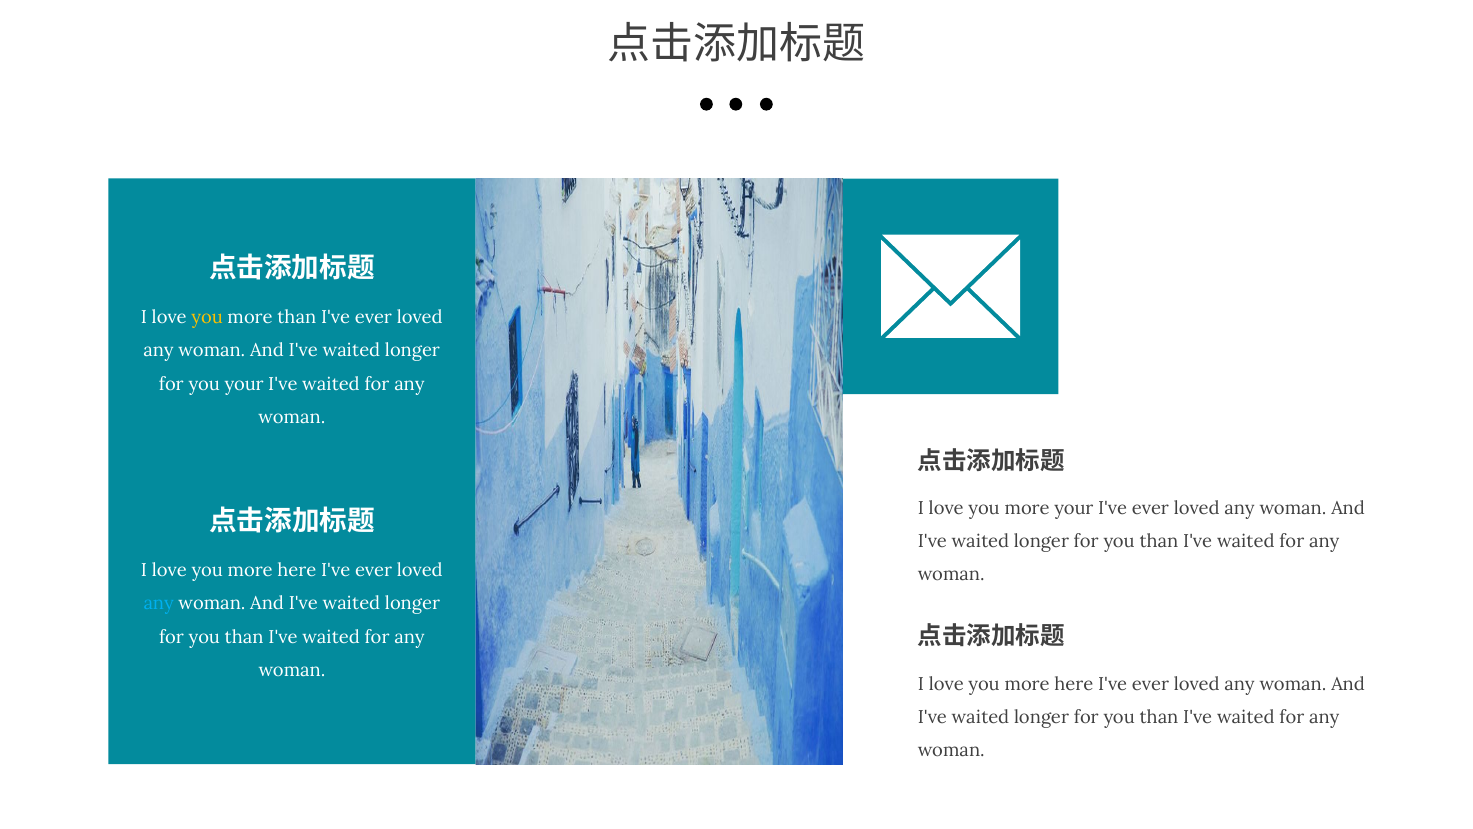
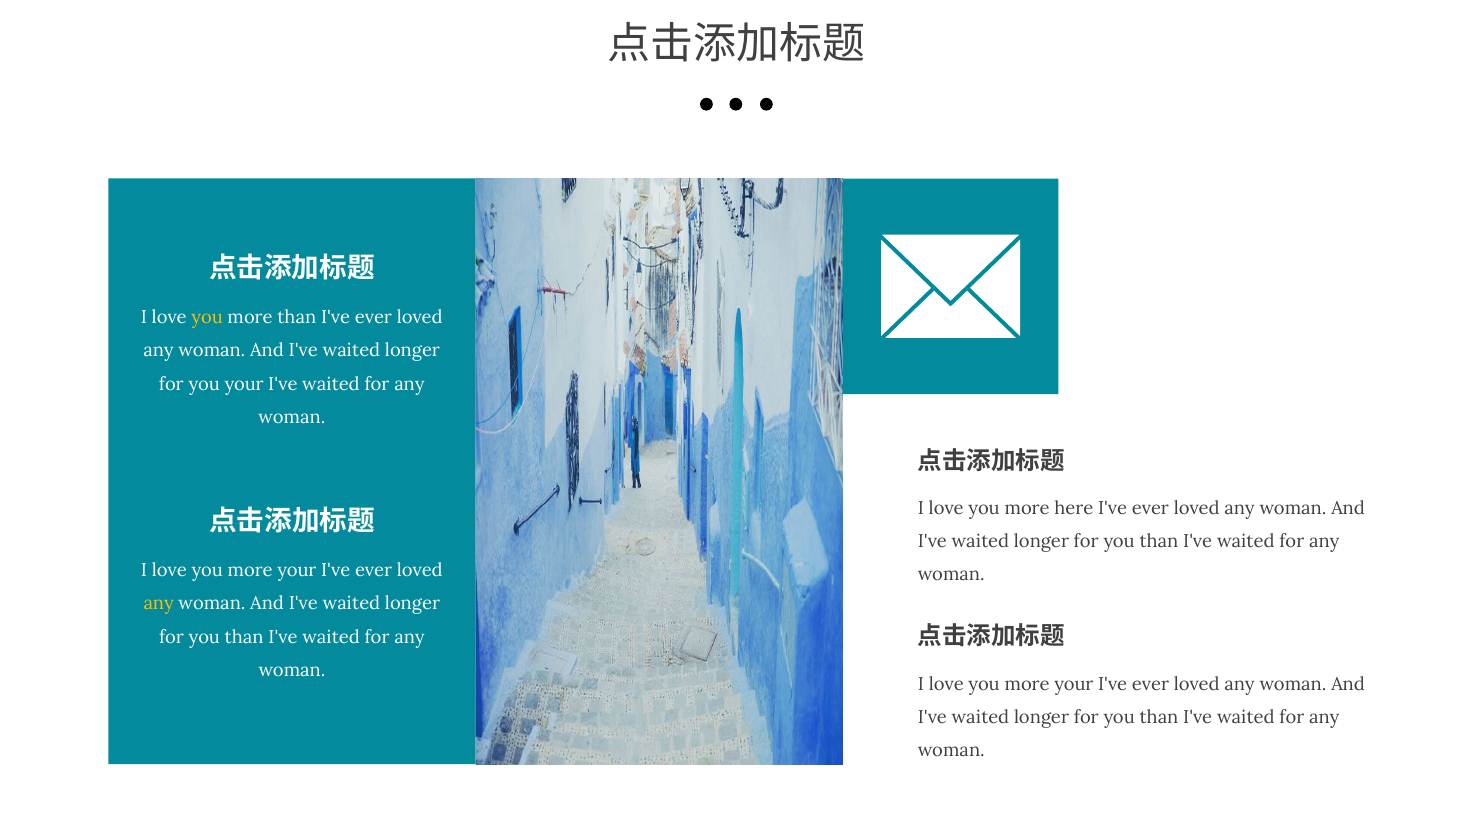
more your: your -> here
here at (297, 570): here -> your
any at (159, 604) colour: light blue -> yellow
here at (1074, 684): here -> your
